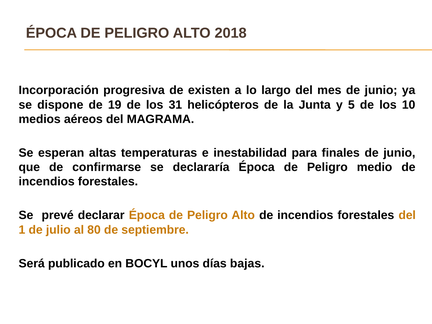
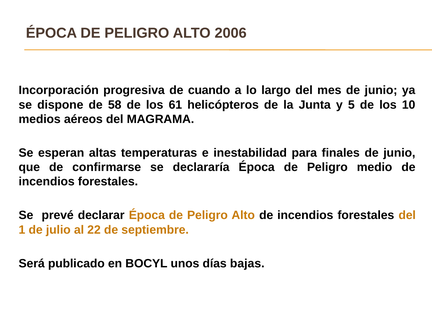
2018: 2018 -> 2006
existen: existen -> cuando
19: 19 -> 58
31: 31 -> 61
80: 80 -> 22
